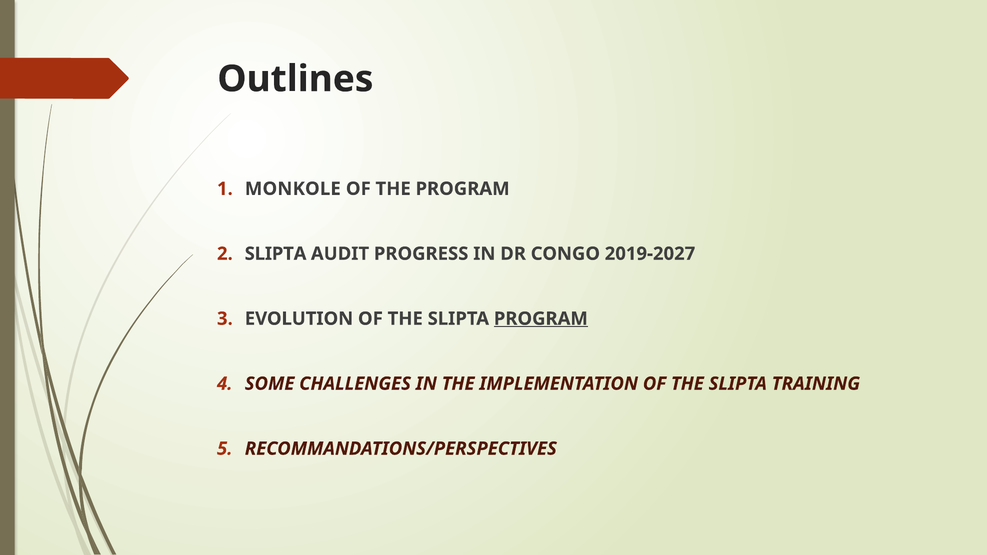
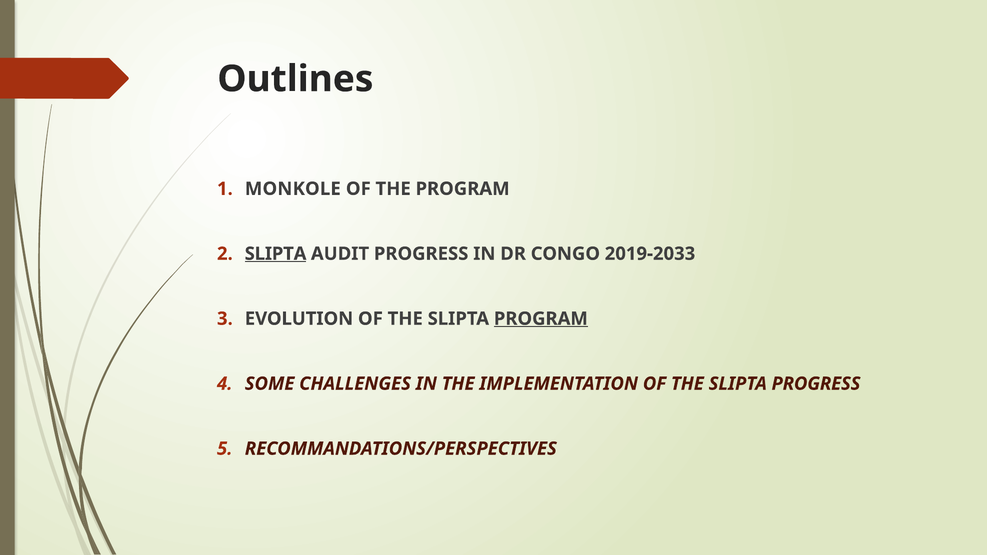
SLIPTA at (276, 254) underline: none -> present
2019-2027: 2019-2027 -> 2019-2033
SLIPTA TRAINING: TRAINING -> PROGRESS
